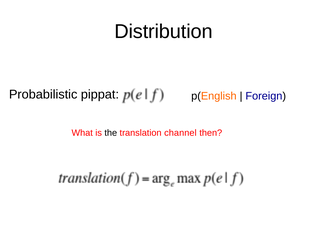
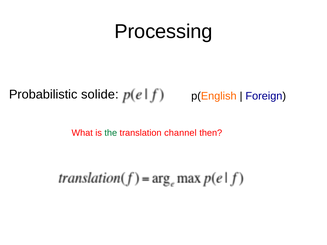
Distribution: Distribution -> Processing
pippat: pippat -> solide
the colour: black -> green
